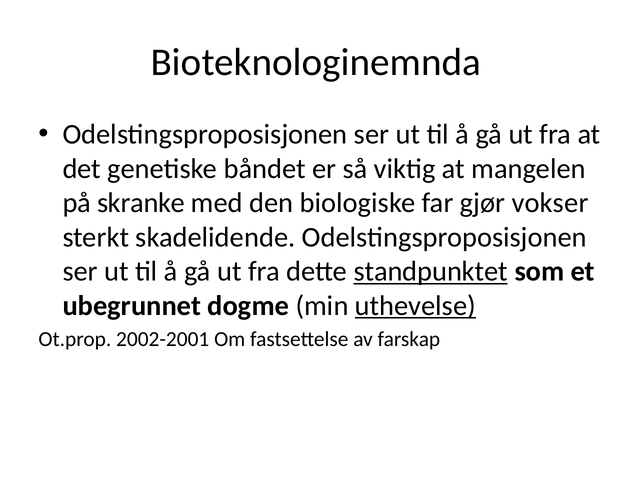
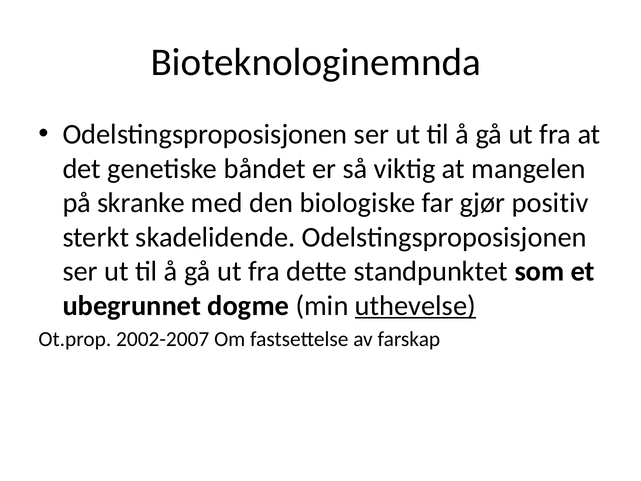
vokser: vokser -> positiv
standpunktet underline: present -> none
2002-2001: 2002-2001 -> 2002-2007
